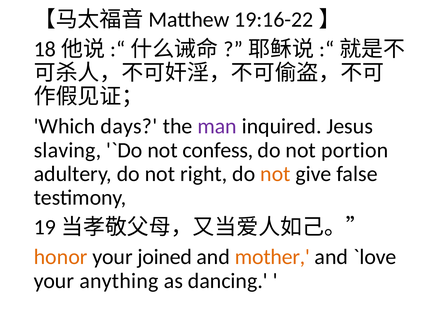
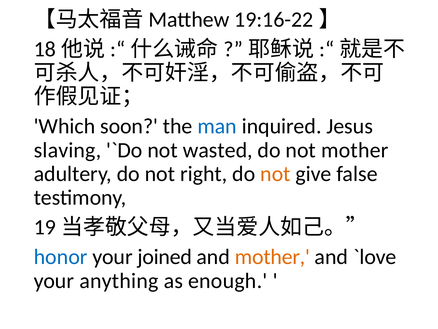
days: days -> soon
man colour: purple -> blue
confess: confess -> wasted
not portion: portion -> mother
honor colour: orange -> blue
dancing: dancing -> enough
